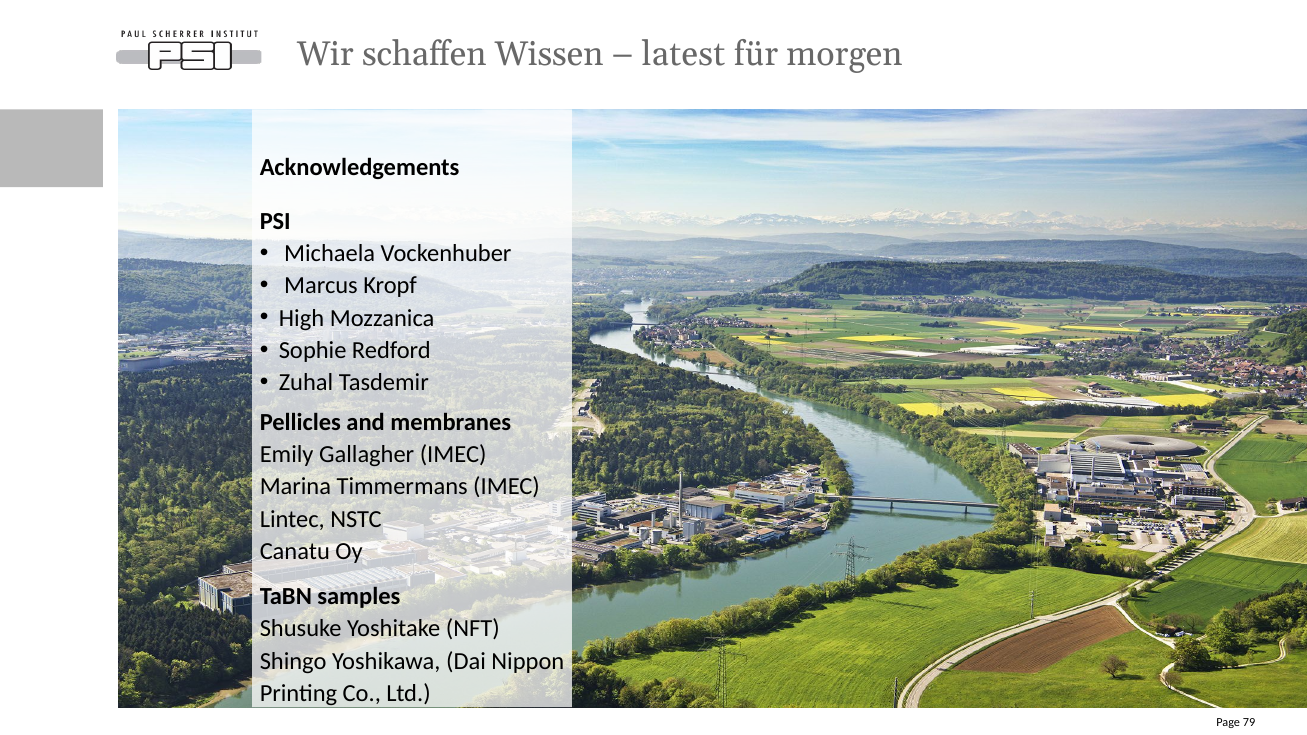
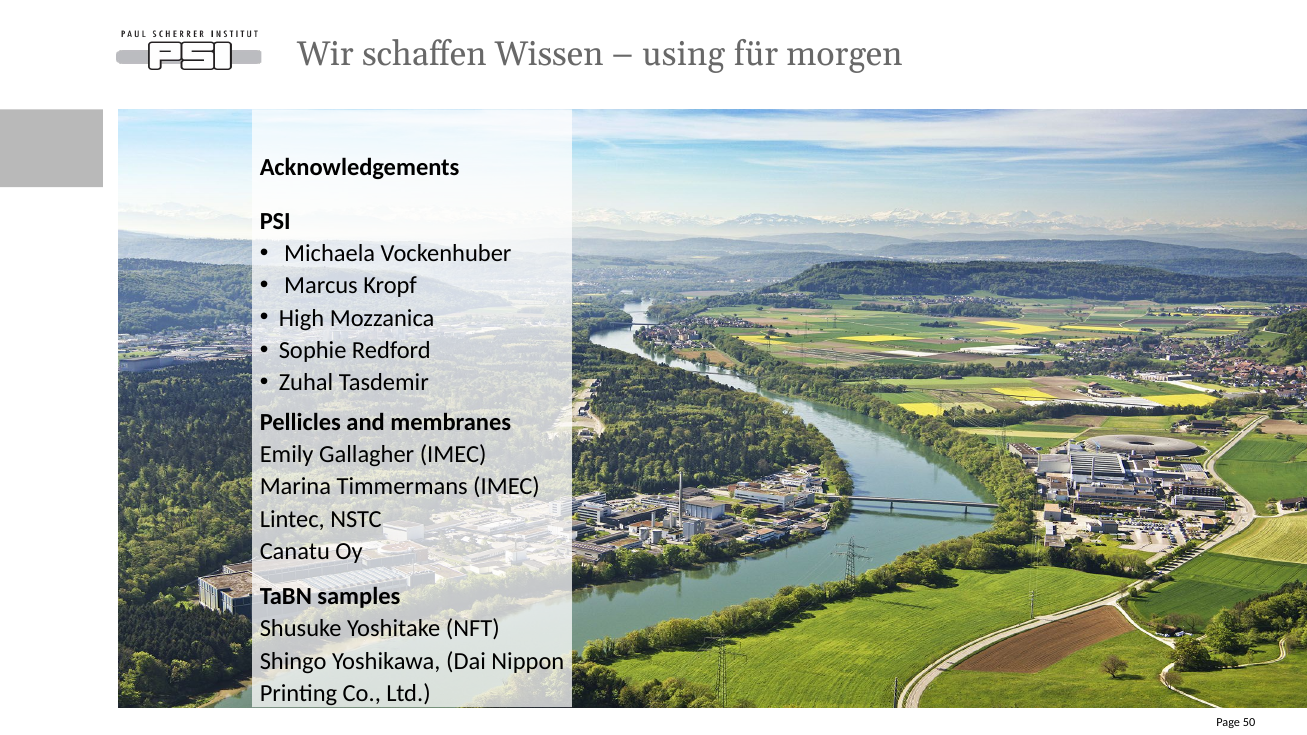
latest: latest -> using
79: 79 -> 50
